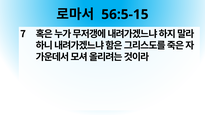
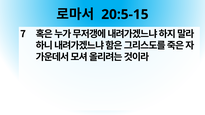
56:5-15: 56:5-15 -> 20:5-15
